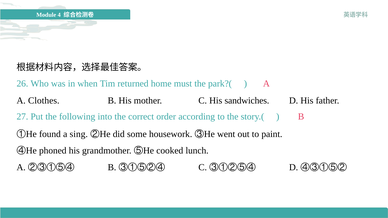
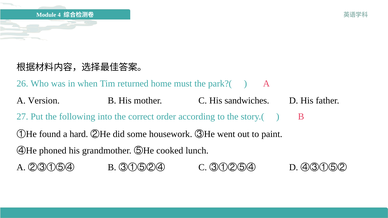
Clothes: Clothes -> Version
sing: sing -> hard
